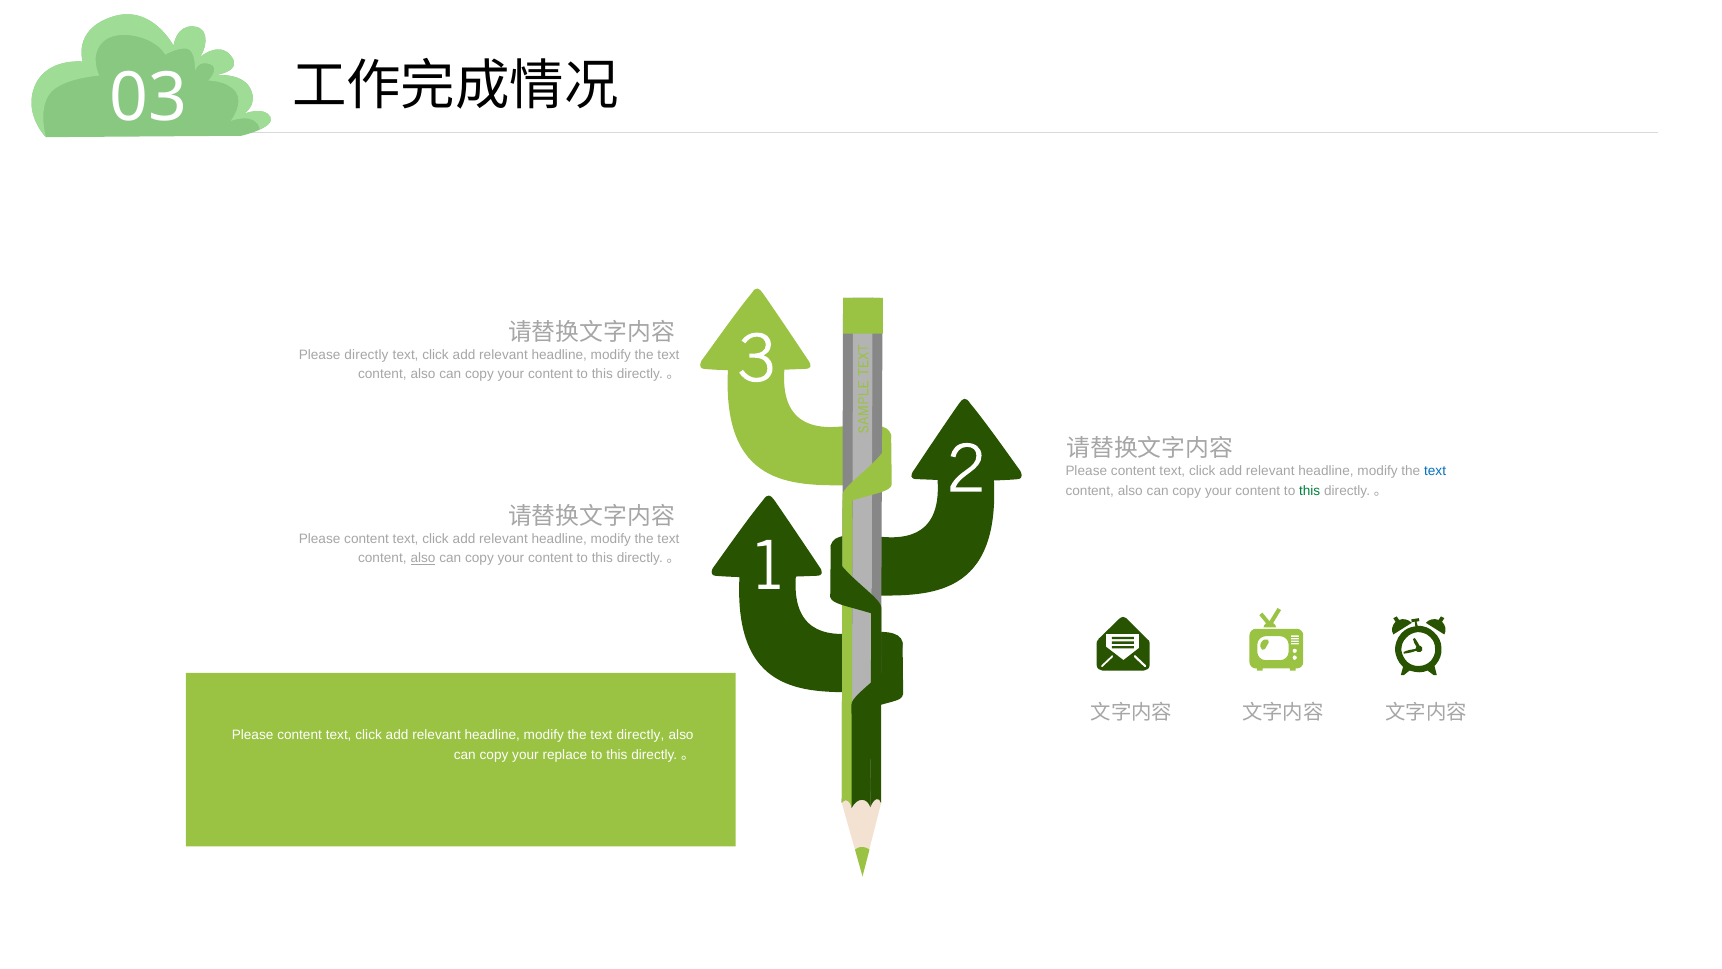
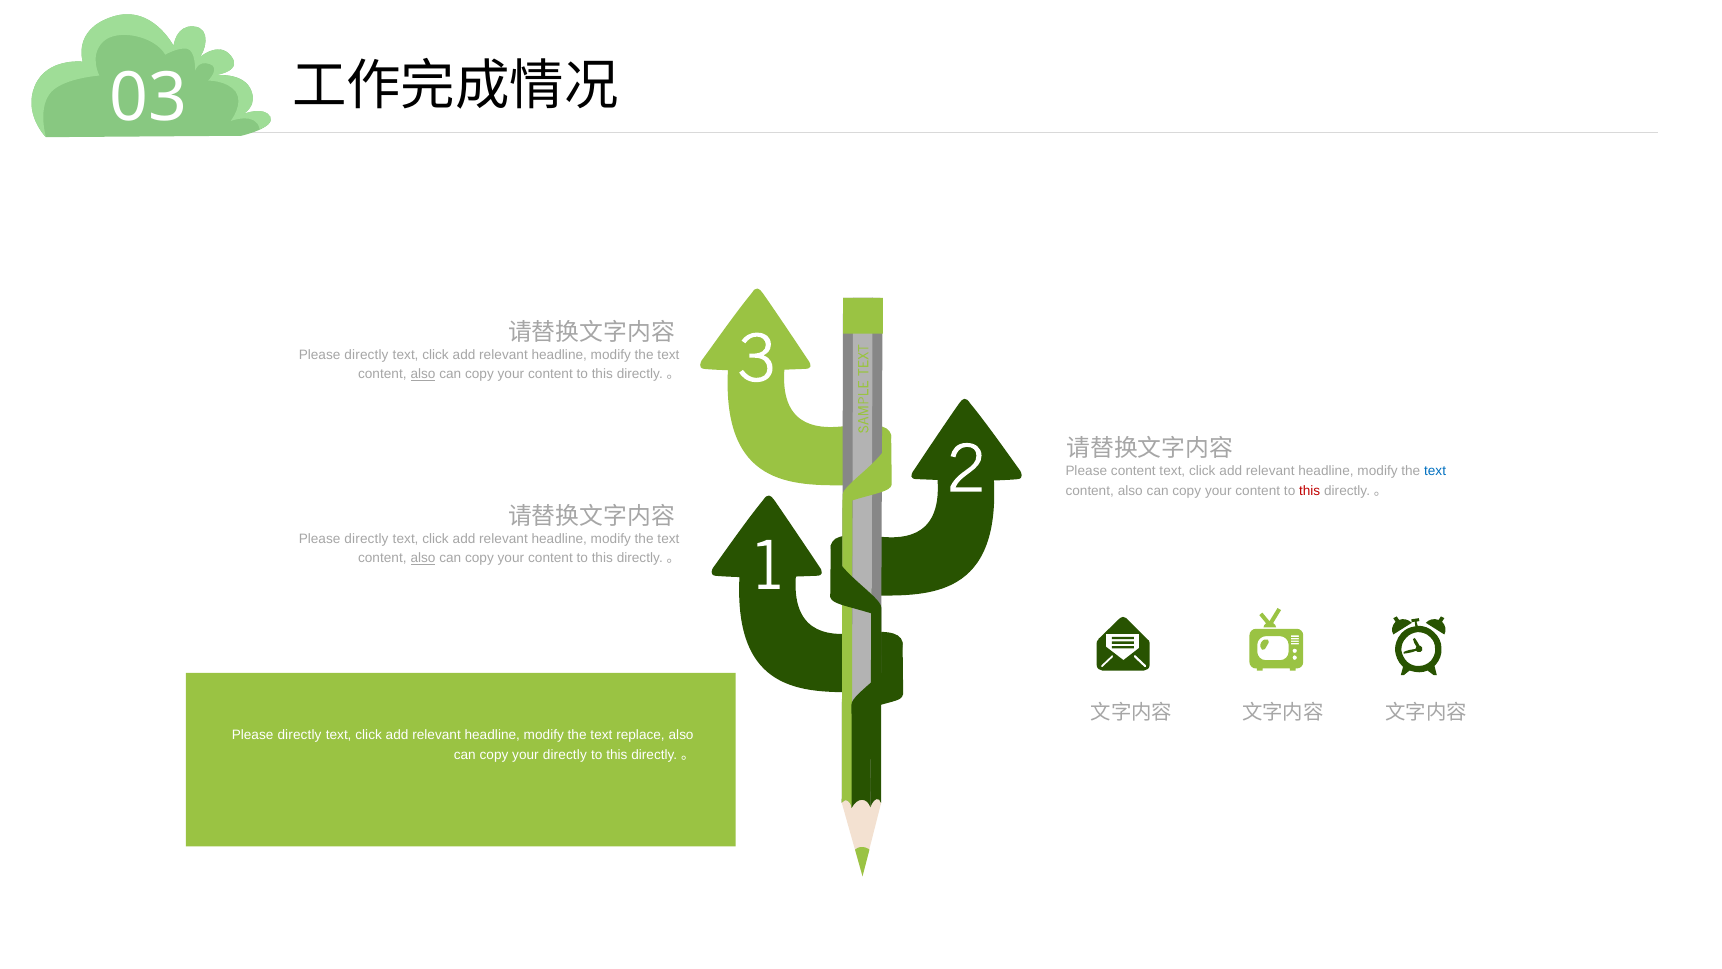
also at (423, 374) underline: none -> present
this at (1310, 491) colour: green -> red
content at (367, 538): content -> directly
content at (300, 735): content -> directly
text directly: directly -> replace
your replace: replace -> directly
